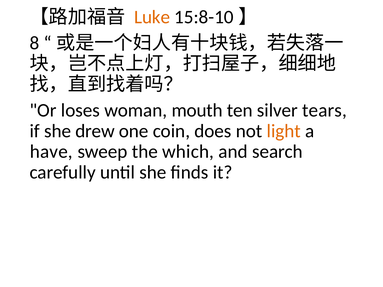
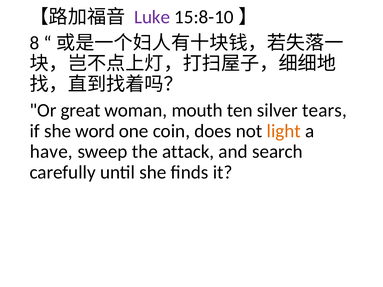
Luke colour: orange -> purple
loses: loses -> great
drew: drew -> word
which: which -> attack
